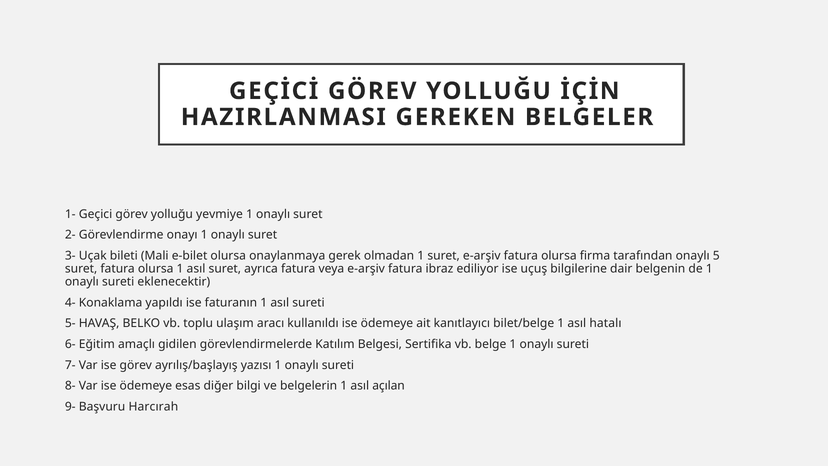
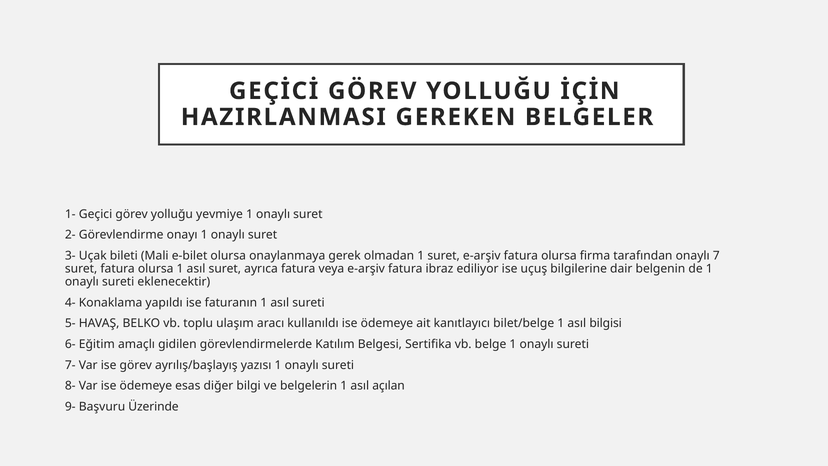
5: 5 -> 7
hatalı: hatalı -> bilgisi
Harcırah: Harcırah -> Üzerinde
